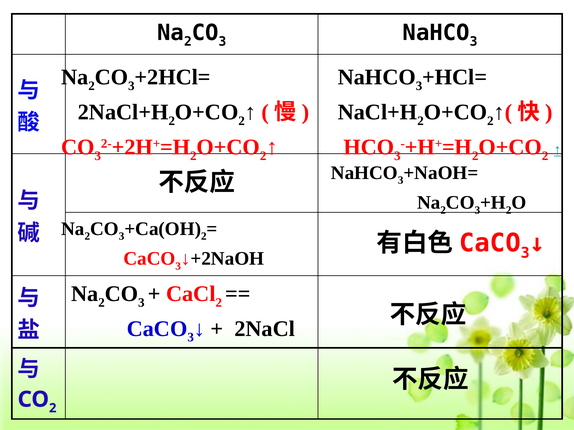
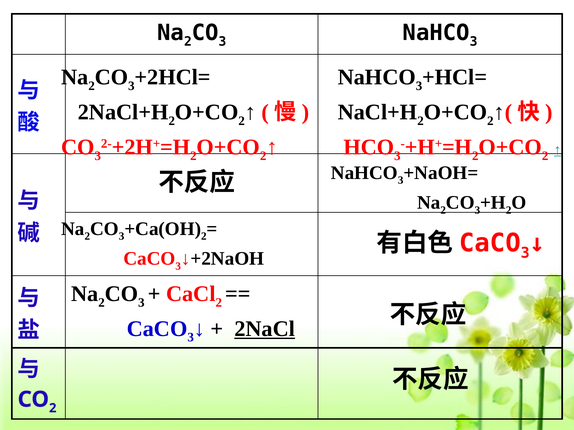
2NaCl underline: none -> present
